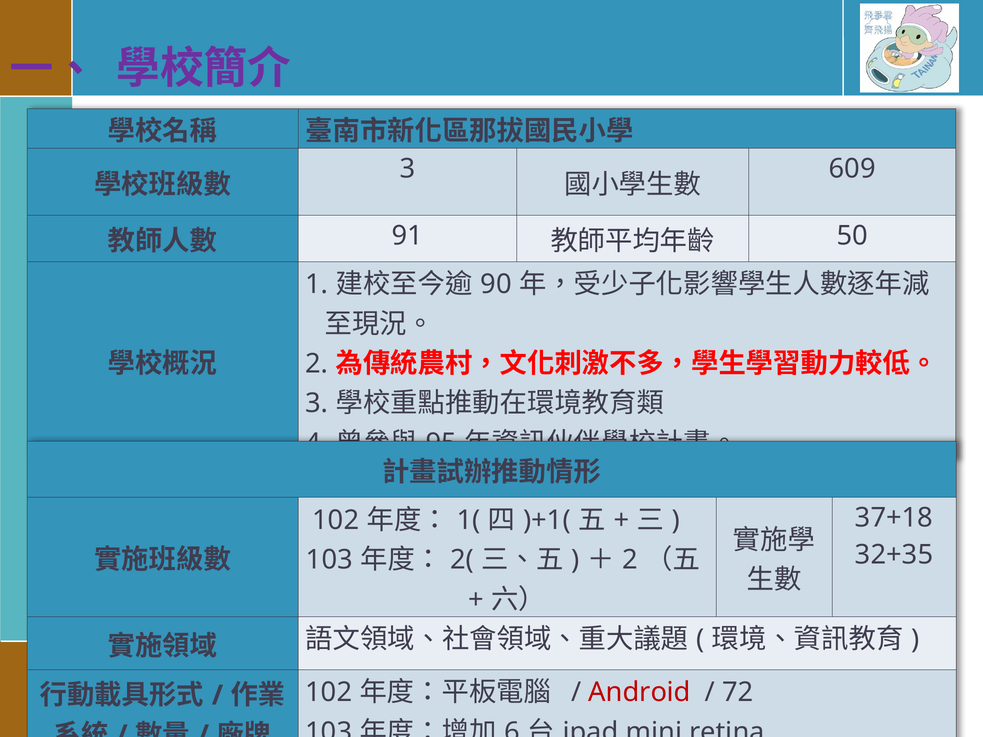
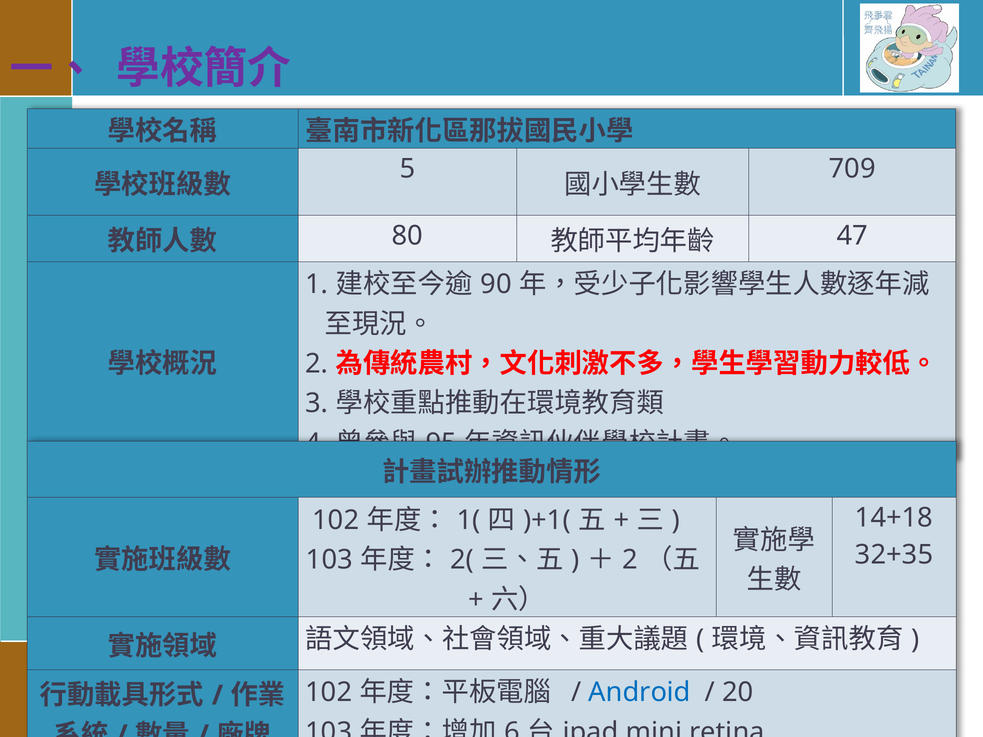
3 at (407, 169): 3 -> 5
609: 609 -> 709
91: 91 -> 80
50: 50 -> 47
37+18: 37+18 -> 14+18
Android colour: red -> blue
72: 72 -> 20
